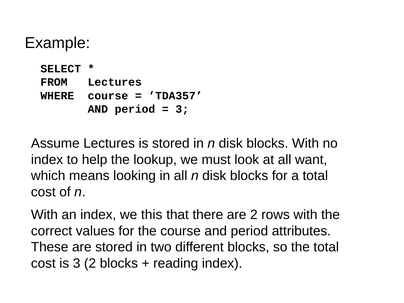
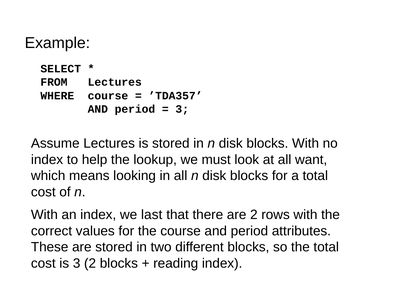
this: this -> last
